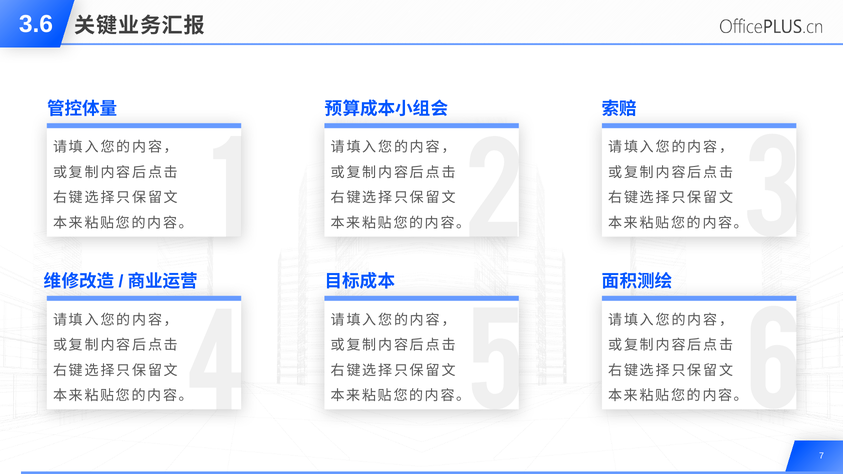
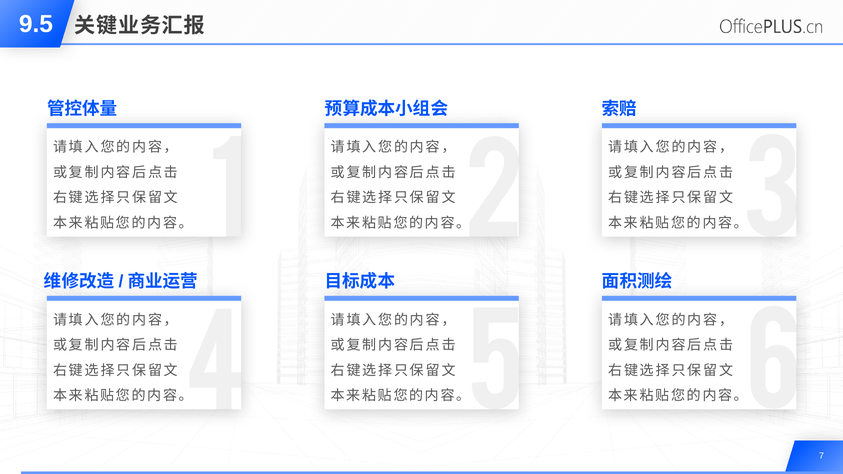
3.6: 3.6 -> 9.5
